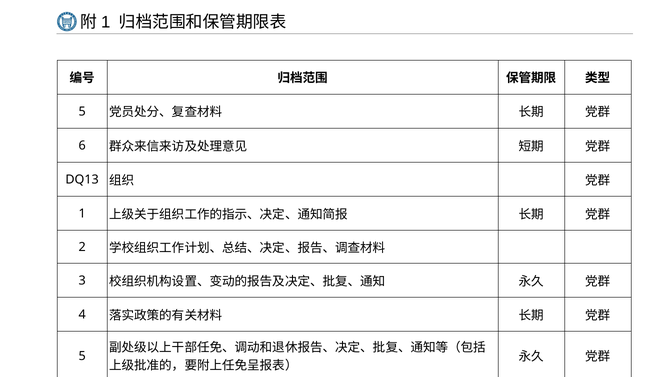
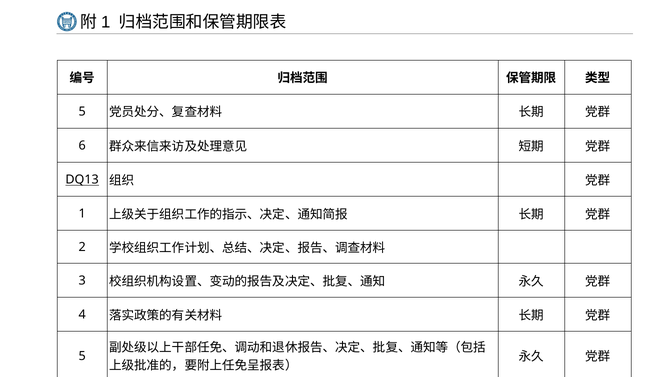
DQ13 underline: none -> present
